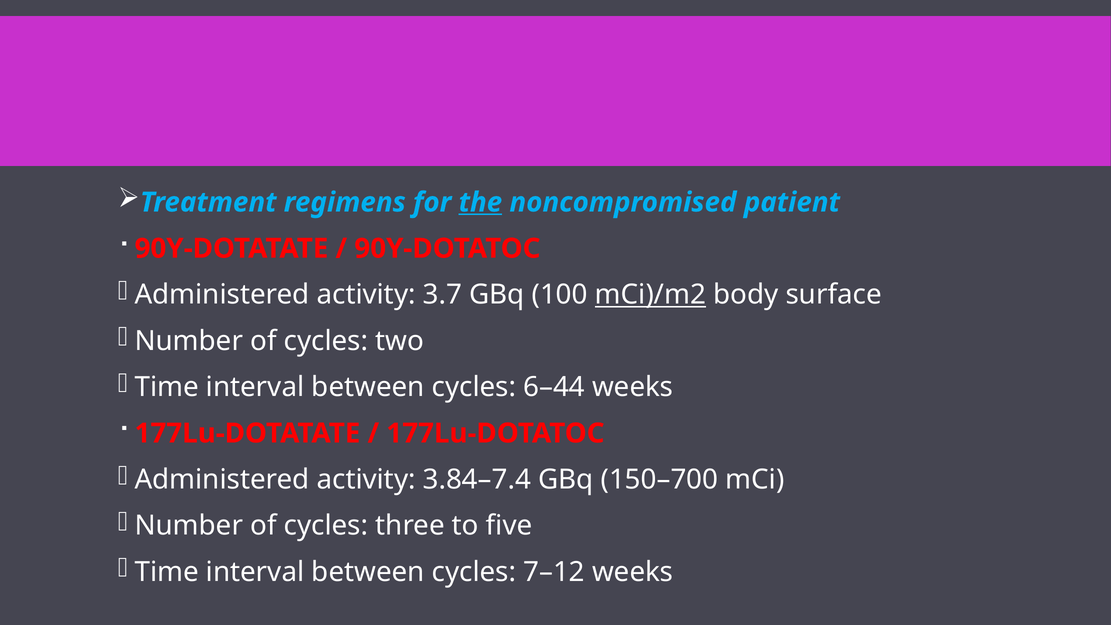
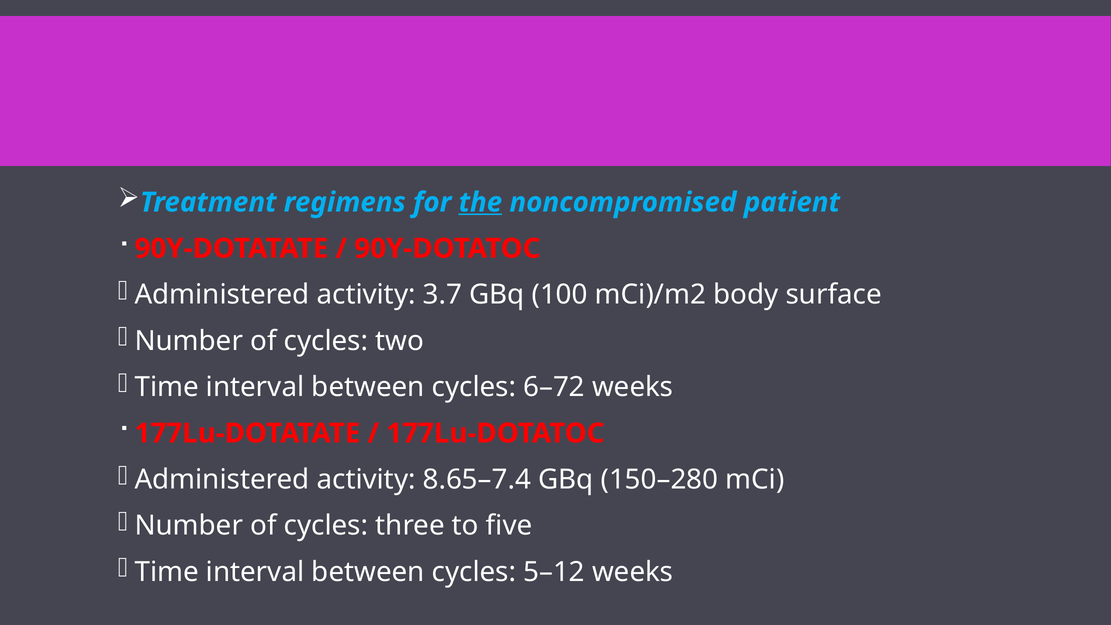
mCi)/m2 underline: present -> none
6–44: 6–44 -> 6–72
3.84–7.4: 3.84–7.4 -> 8.65–7.4
150–700: 150–700 -> 150–280
7–12: 7–12 -> 5–12
